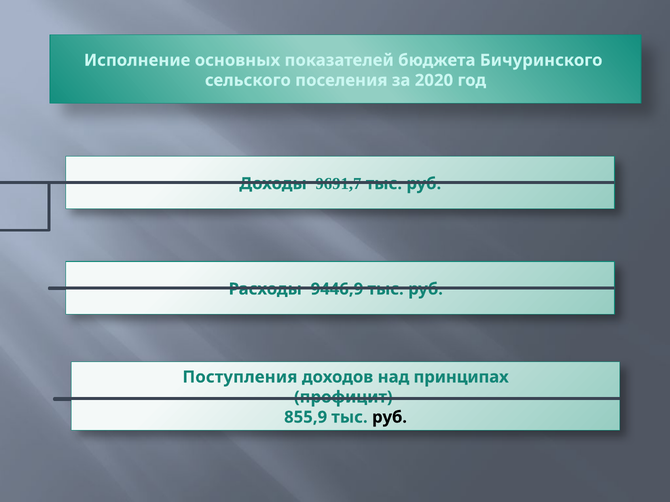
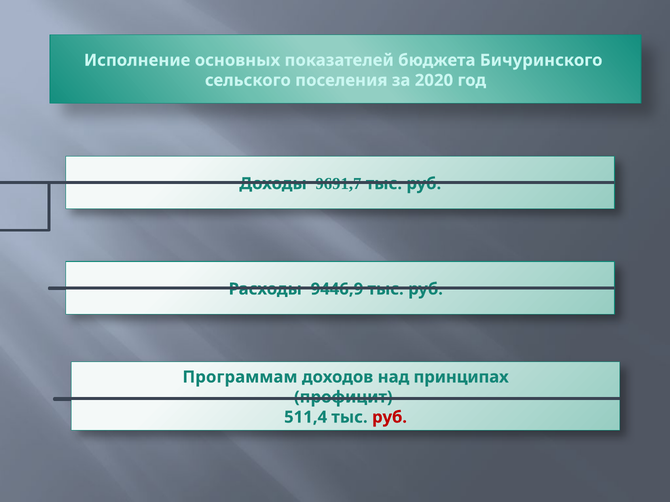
Поступления: Поступления -> Программам
855,9: 855,9 -> 511,4
руб at (389, 418) colour: black -> red
